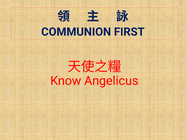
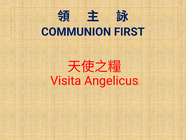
Know: Know -> Visita
